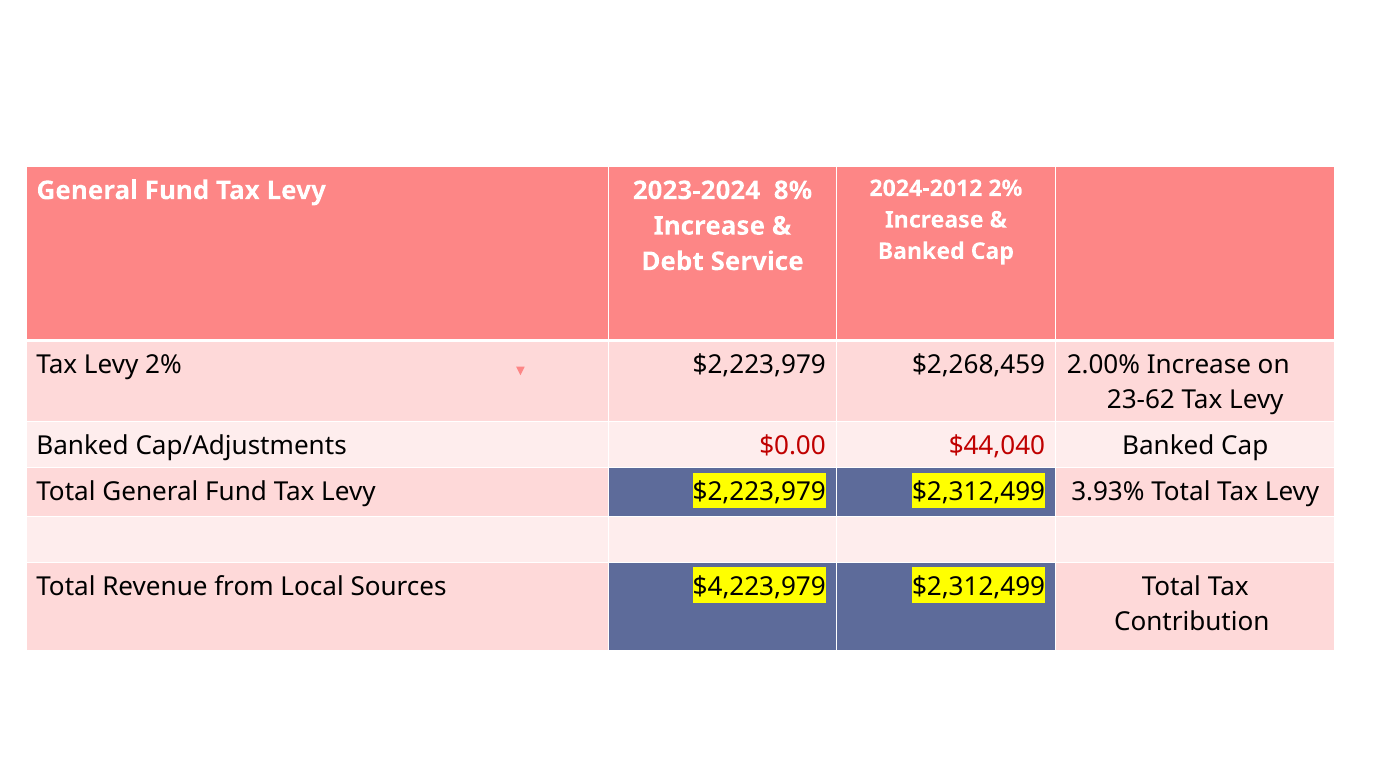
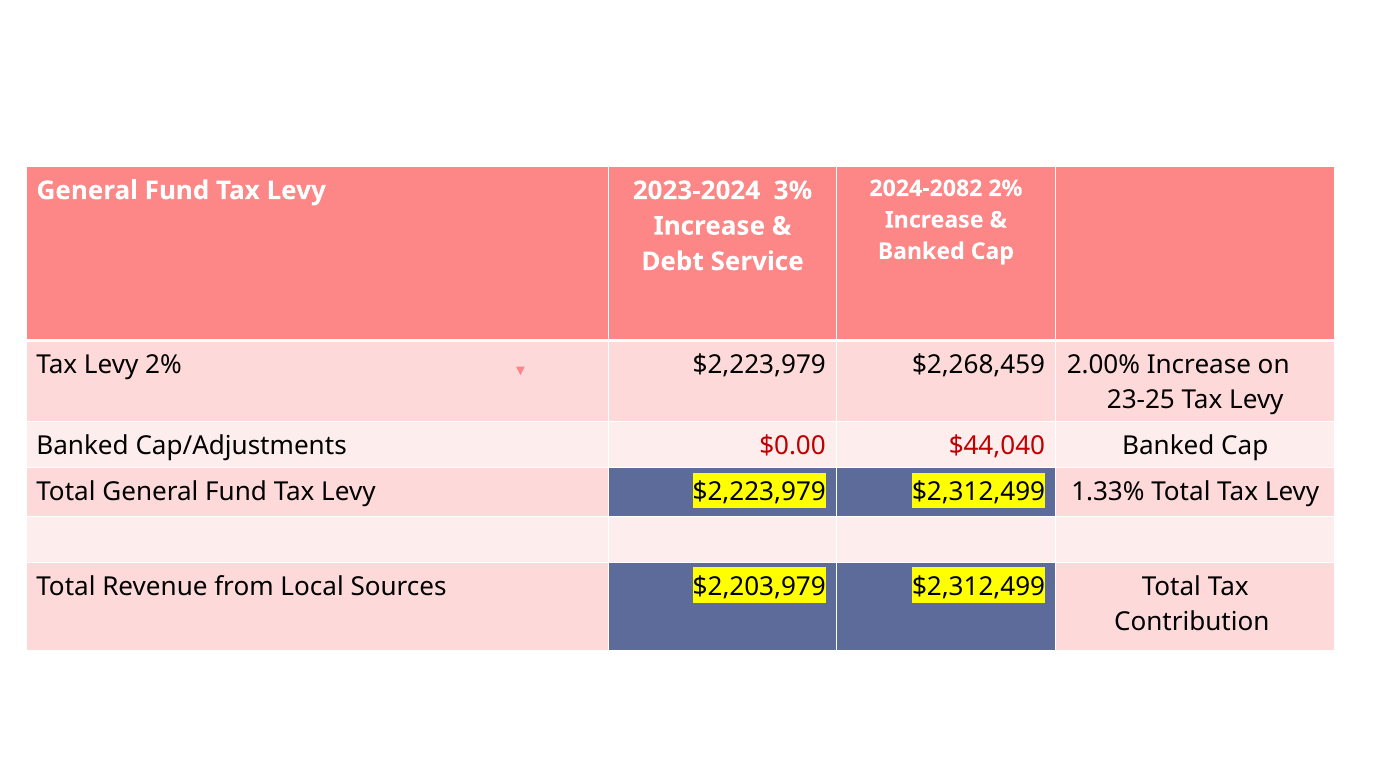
2024-2012: 2024-2012 -> 2024-2082
8%: 8% -> 3%
23-62: 23-62 -> 23-25
3.93%: 3.93% -> 1.33%
$4,223,979: $4,223,979 -> $2,203,979
